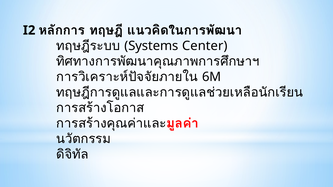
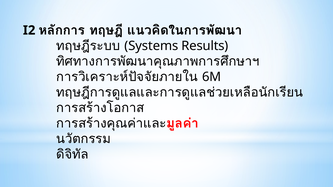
Center: Center -> Results
